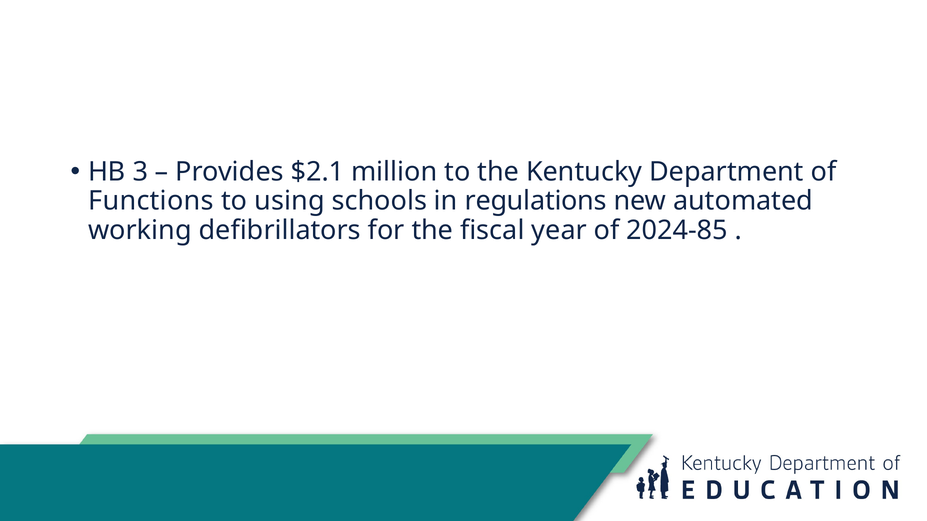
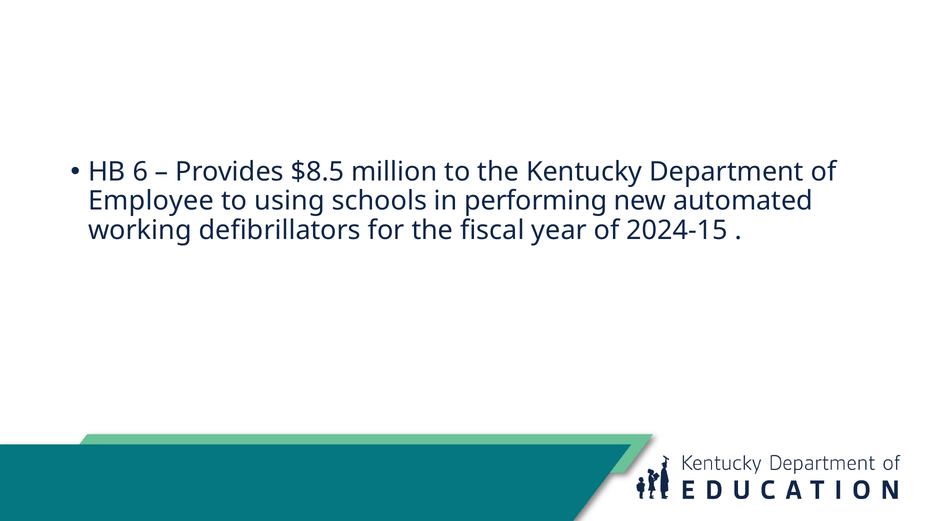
3: 3 -> 6
$2.1: $2.1 -> $8.5
Functions: Functions -> Employee
regulations: regulations -> performing
2024-85: 2024-85 -> 2024-15
